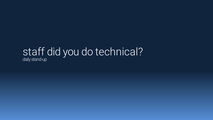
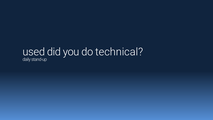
staff: staff -> used
